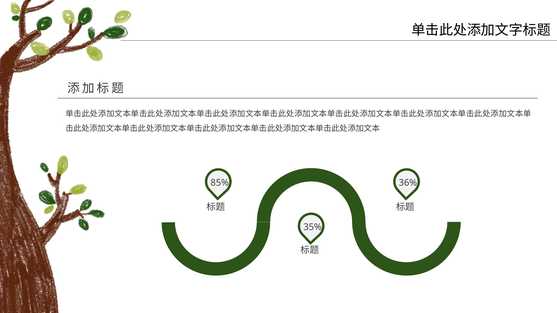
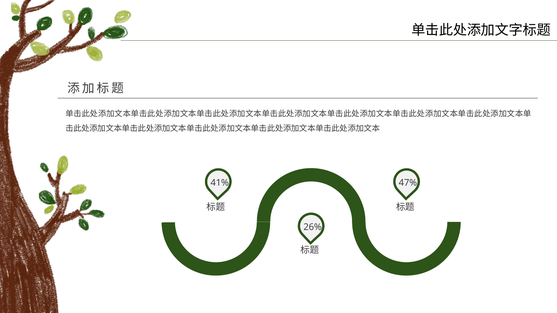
85%: 85% -> 41%
36%: 36% -> 47%
35%: 35% -> 26%
